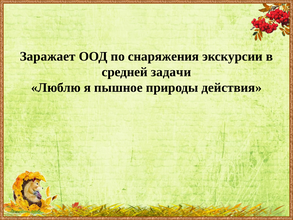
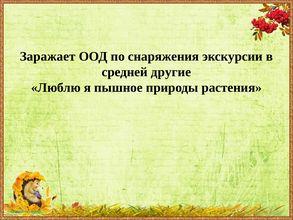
задачи: задачи -> другие
действия: действия -> растения
